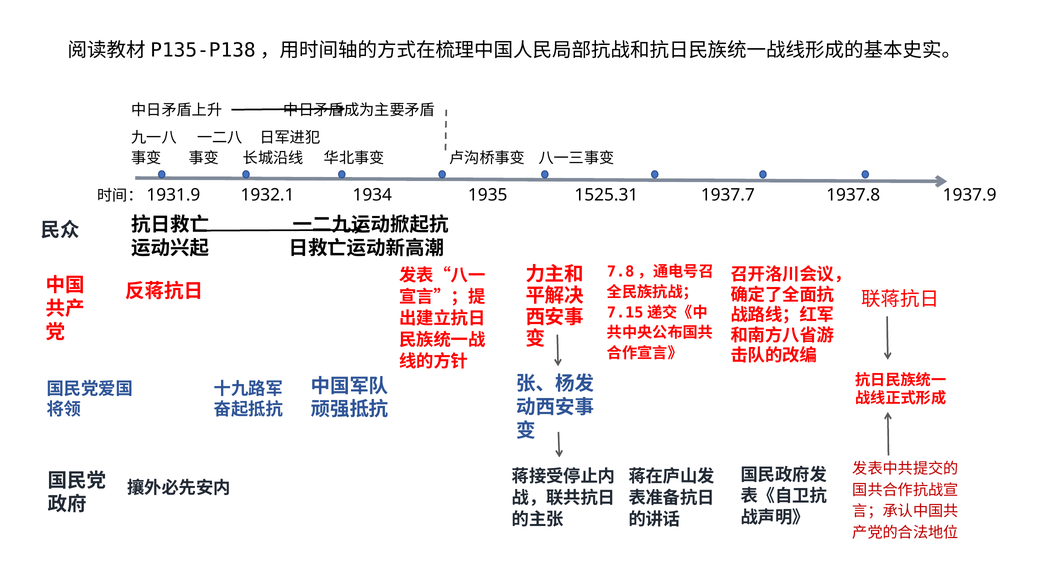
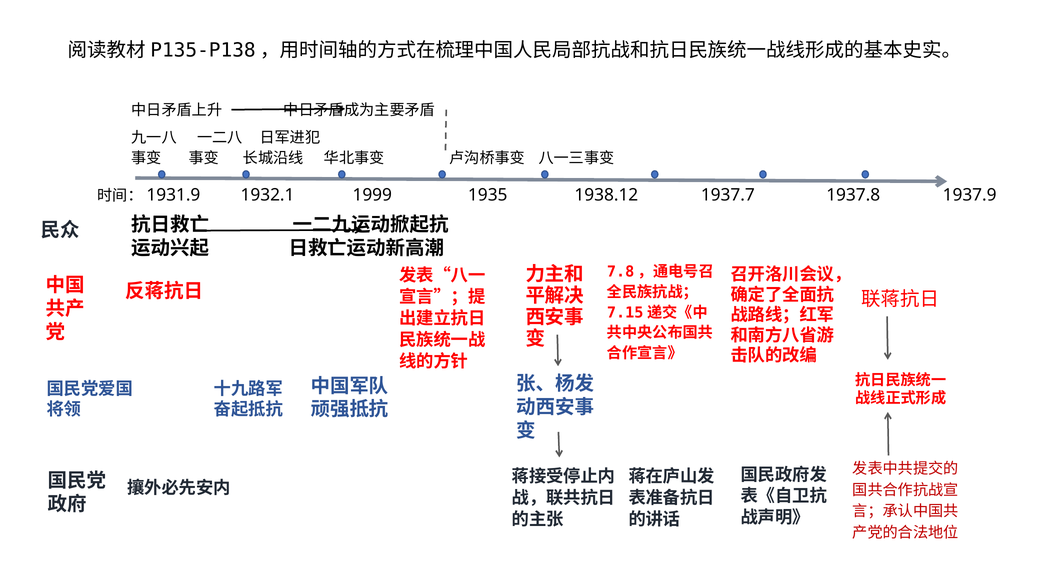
1934: 1934 -> 1999
1525.31: 1525.31 -> 1938.12
